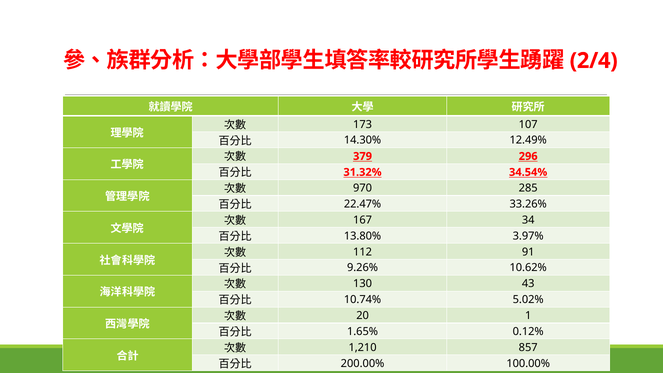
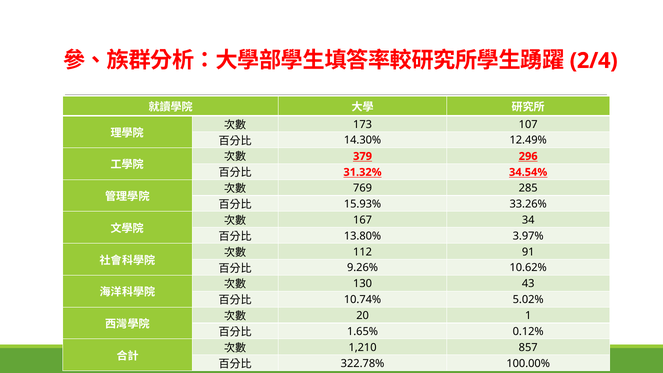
970: 970 -> 769
22.47%: 22.47% -> 15.93%
200.00%: 200.00% -> 322.78%
